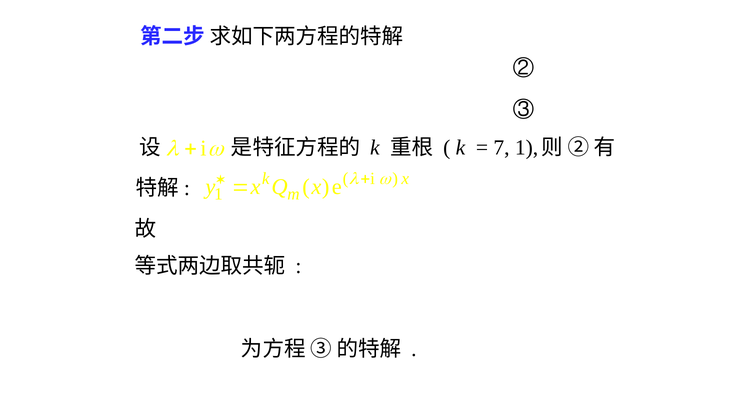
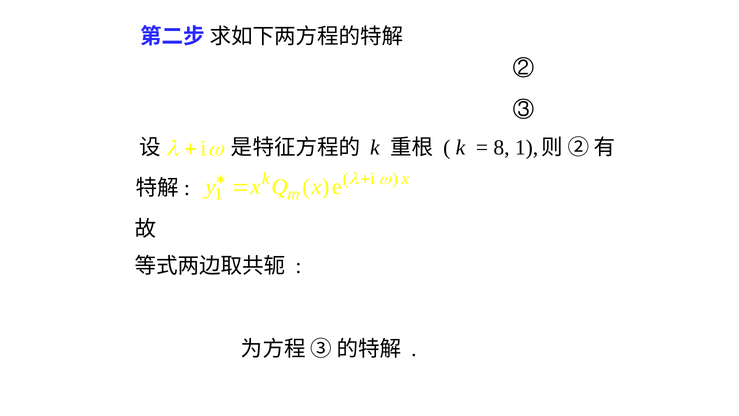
7: 7 -> 8
